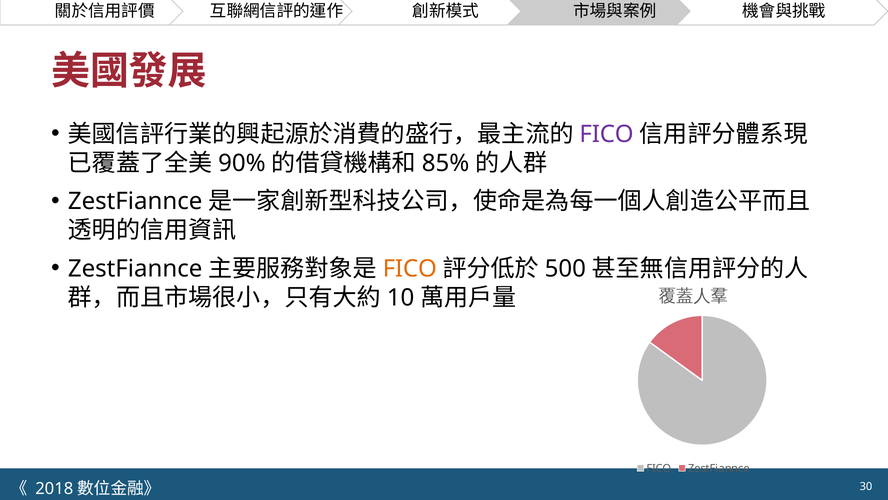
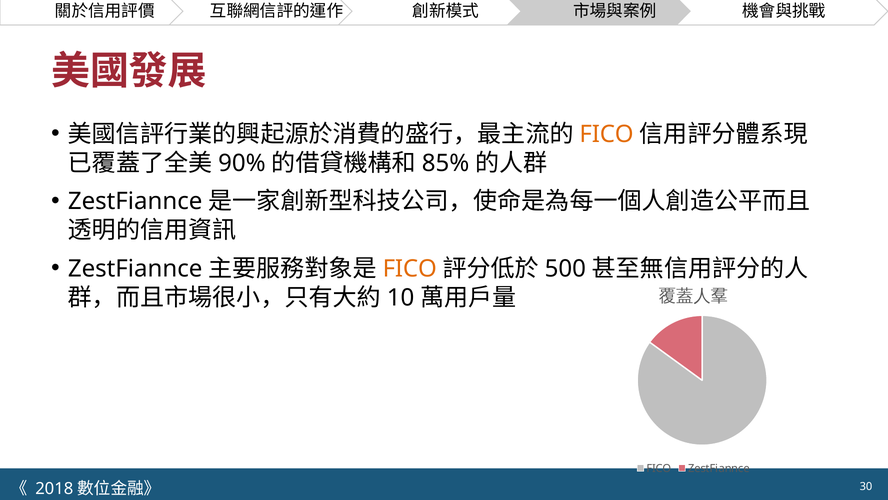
FICO at (607, 134) colour: purple -> orange
